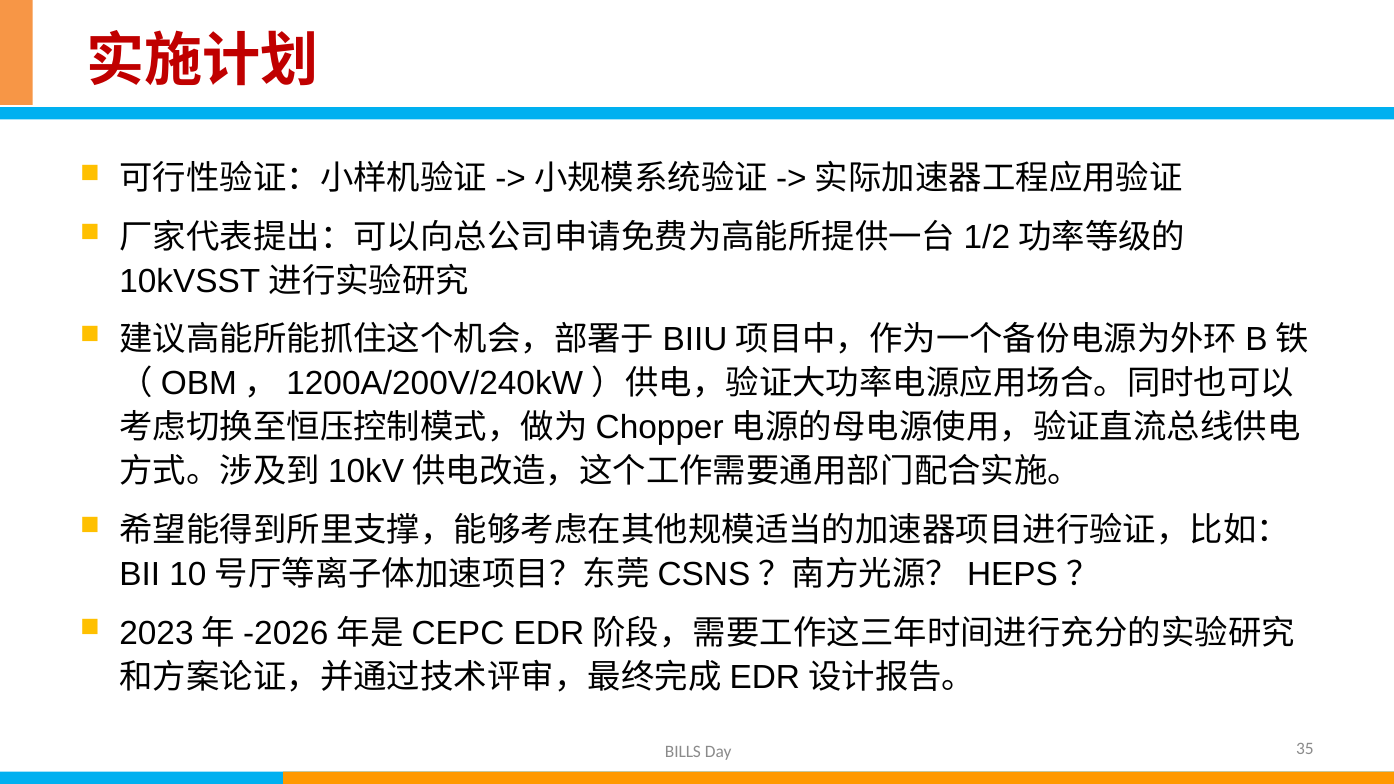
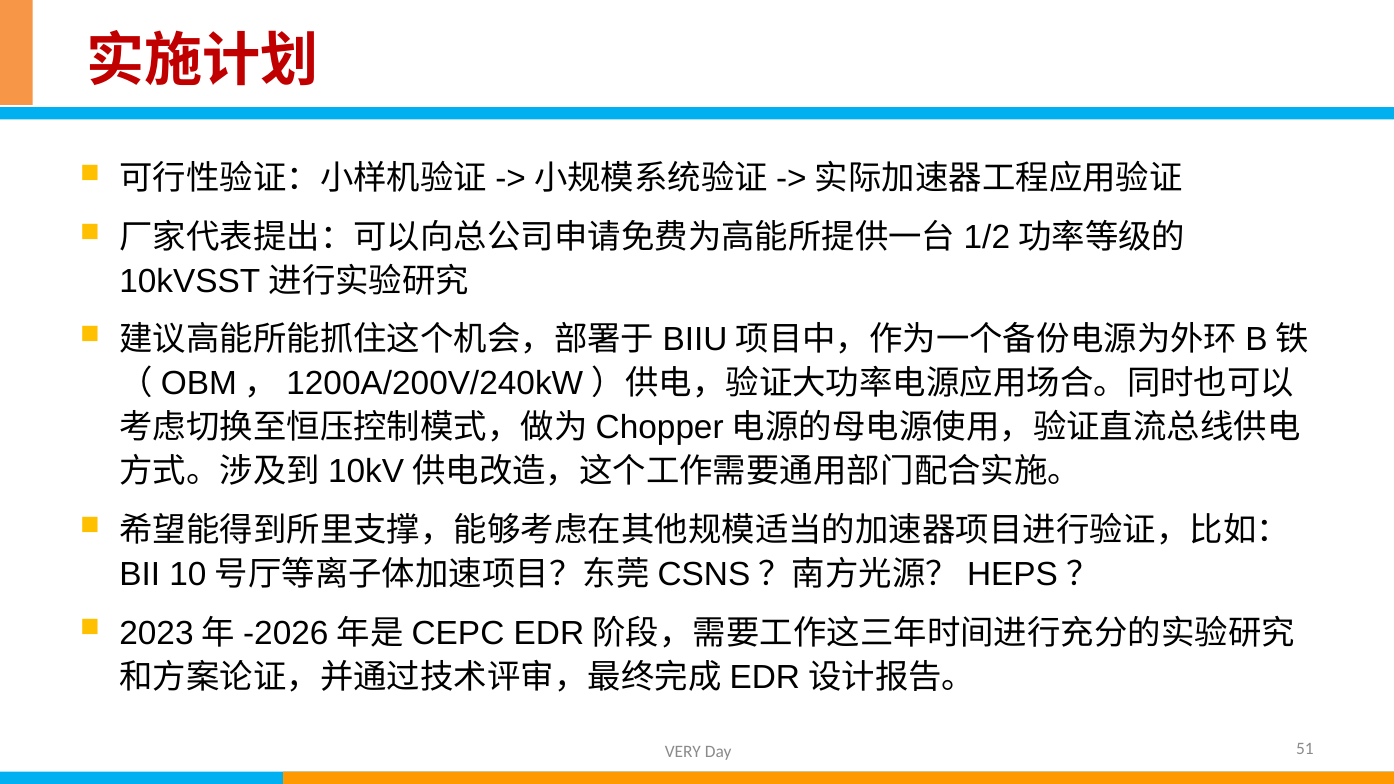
BILLS: BILLS -> VERY
35: 35 -> 51
